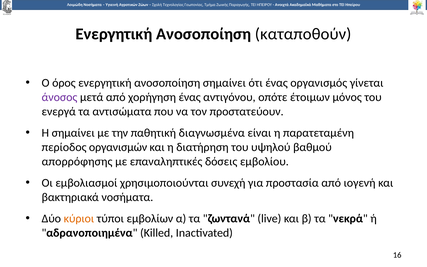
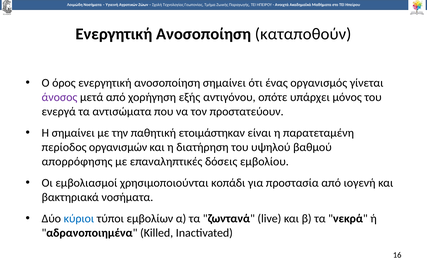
χορήγηση ένας: ένας -> εξής
έτοιμων: έτοιμων -> υπάρχει
διαγνωσμένα: διαγνωσμένα -> ετοιμάστηκαν
συνεχή: συνεχή -> κοπάδι
κύριοι colour: orange -> blue
